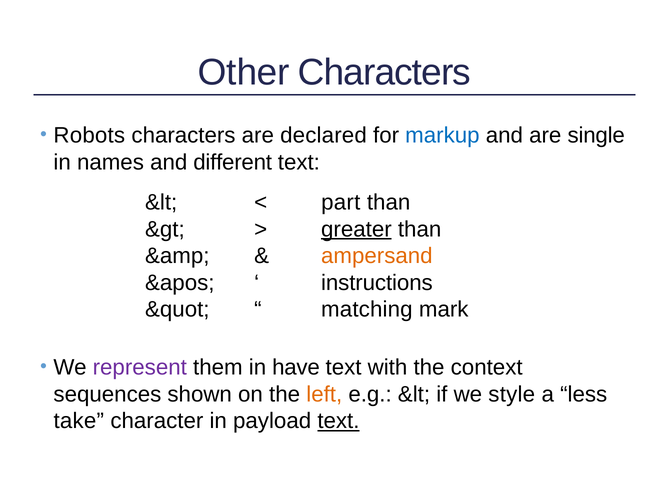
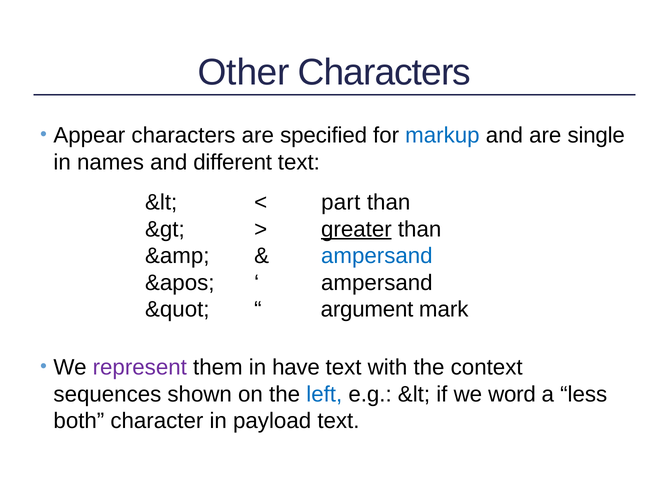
Robots: Robots -> Appear
declared: declared -> specified
ampersand at (377, 256) colour: orange -> blue
instructions at (377, 283): instructions -> ampersand
matching: matching -> argument
left colour: orange -> blue
style: style -> word
take: take -> both
text at (338, 421) underline: present -> none
